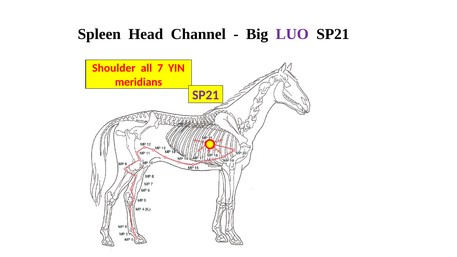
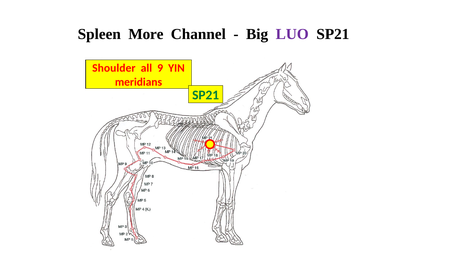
Head: Head -> More
7: 7 -> 9
SP21 at (206, 95) colour: purple -> green
